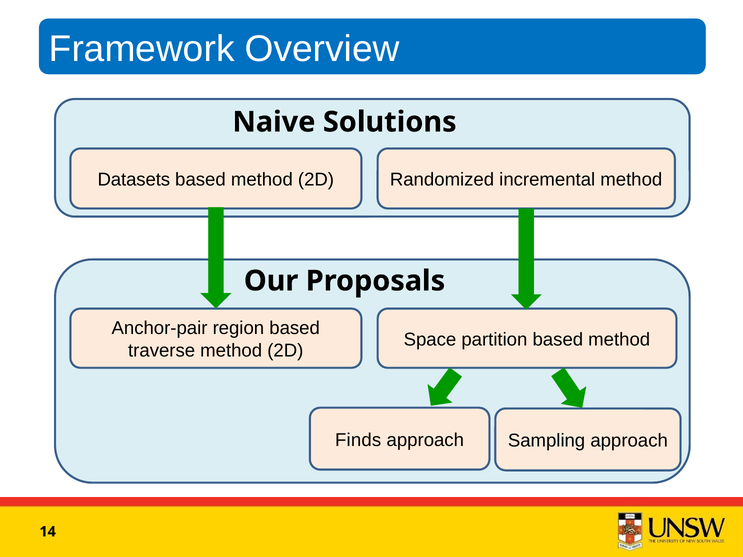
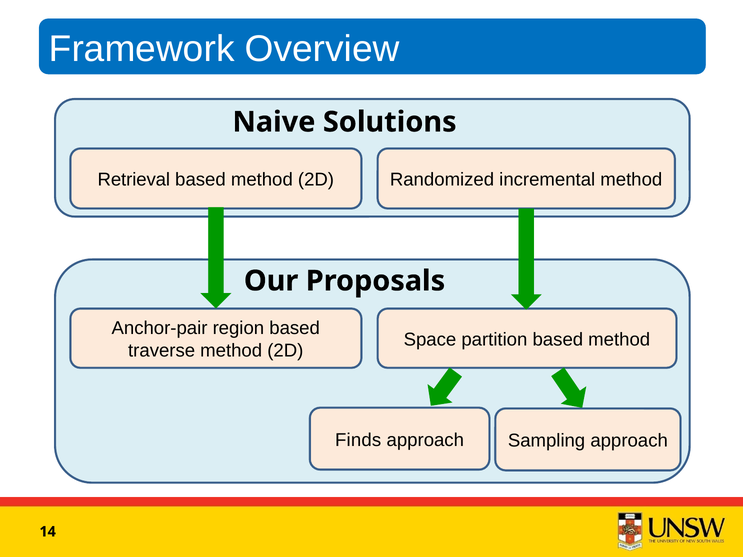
Datasets: Datasets -> Retrieval
